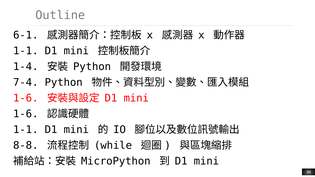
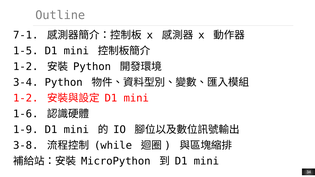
6-1: 6-1 -> 7-1
1-1 at (26, 51): 1-1 -> 1-5
1-4 at (26, 67): 1-4 -> 1-2
7-4: 7-4 -> 3-4
1-6 at (26, 98): 1-6 -> 1-2
1-1 at (26, 130): 1-1 -> 1-9
8-8: 8-8 -> 3-8
